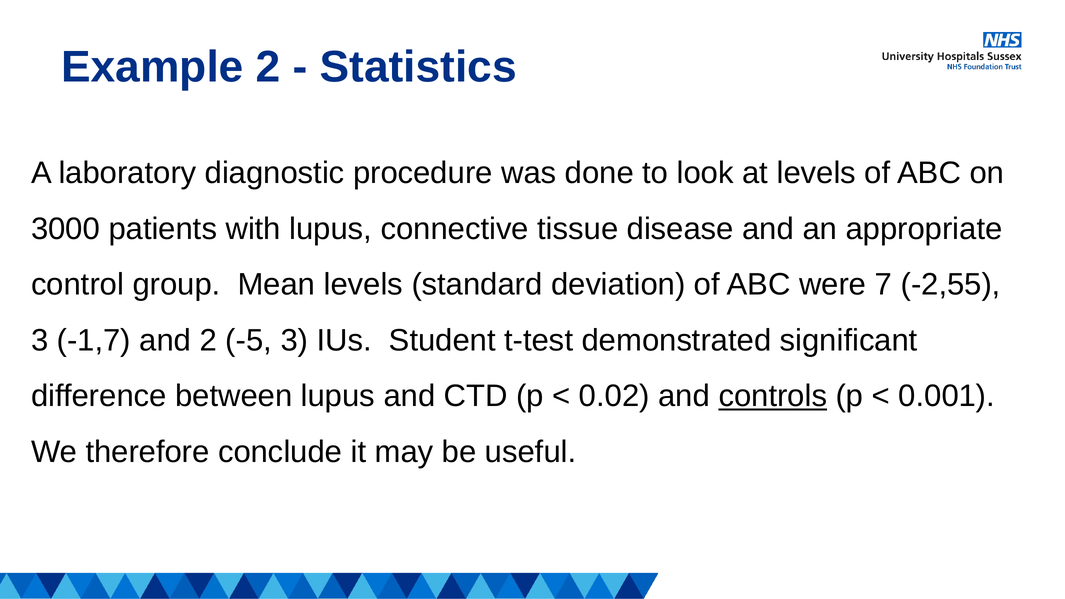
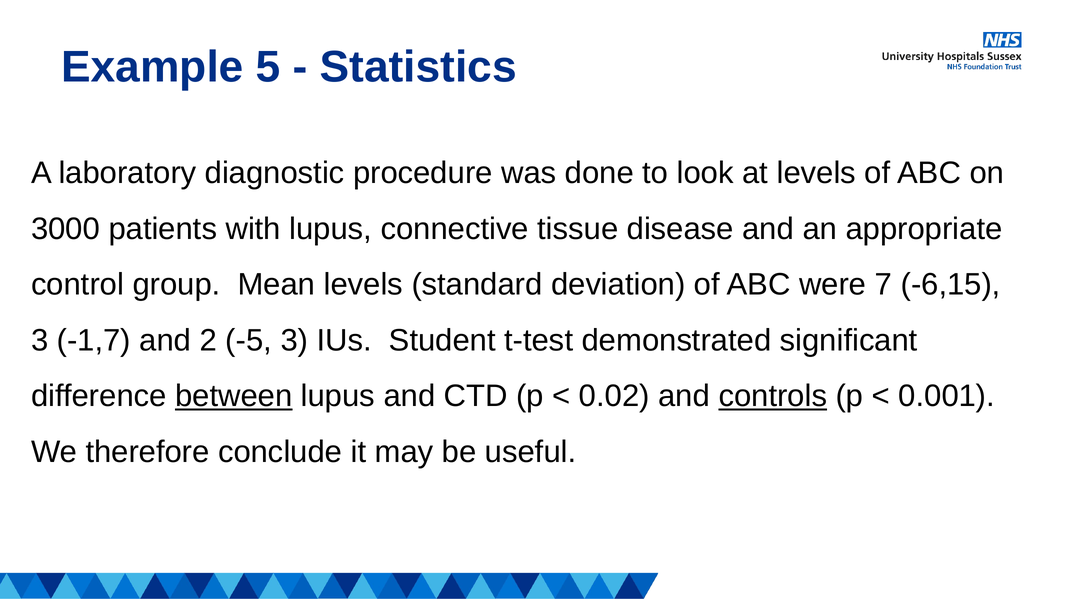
Example 2: 2 -> 5
-2,55: -2,55 -> -6,15
between underline: none -> present
